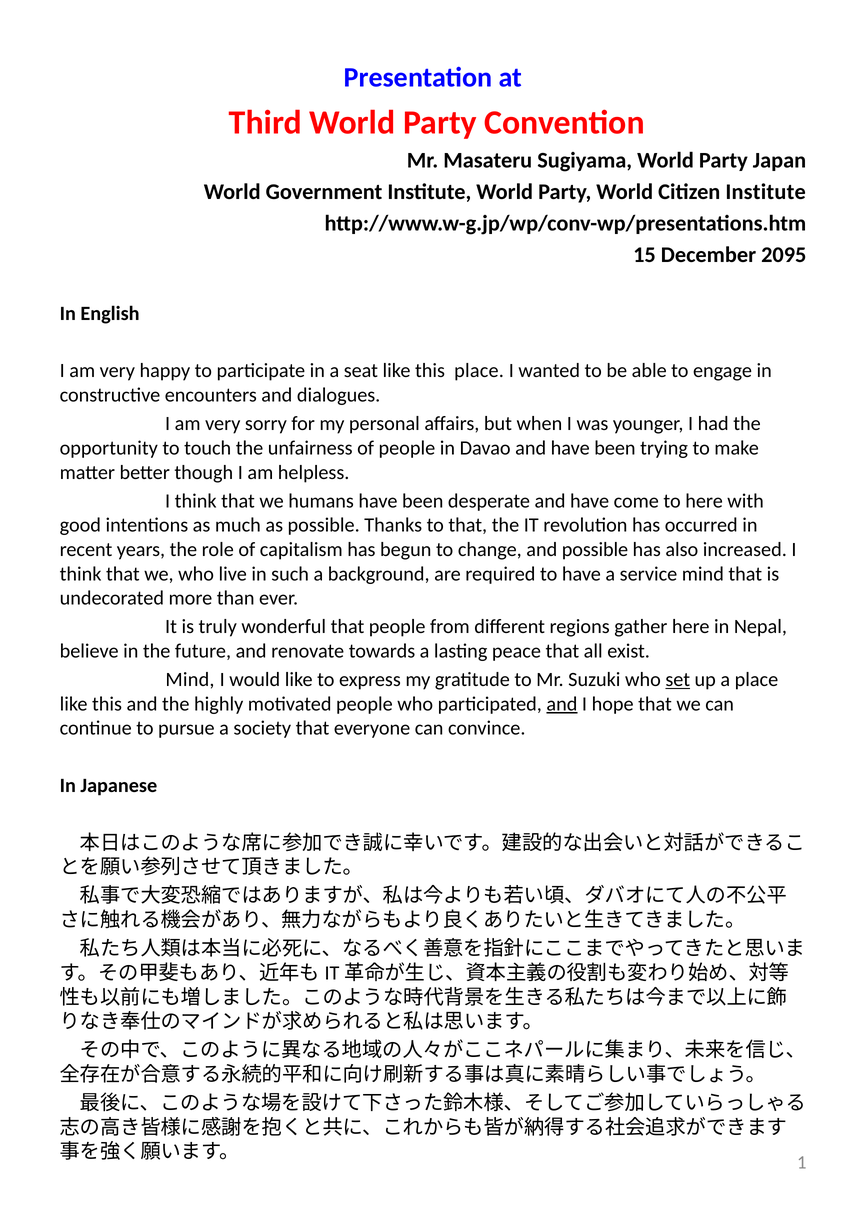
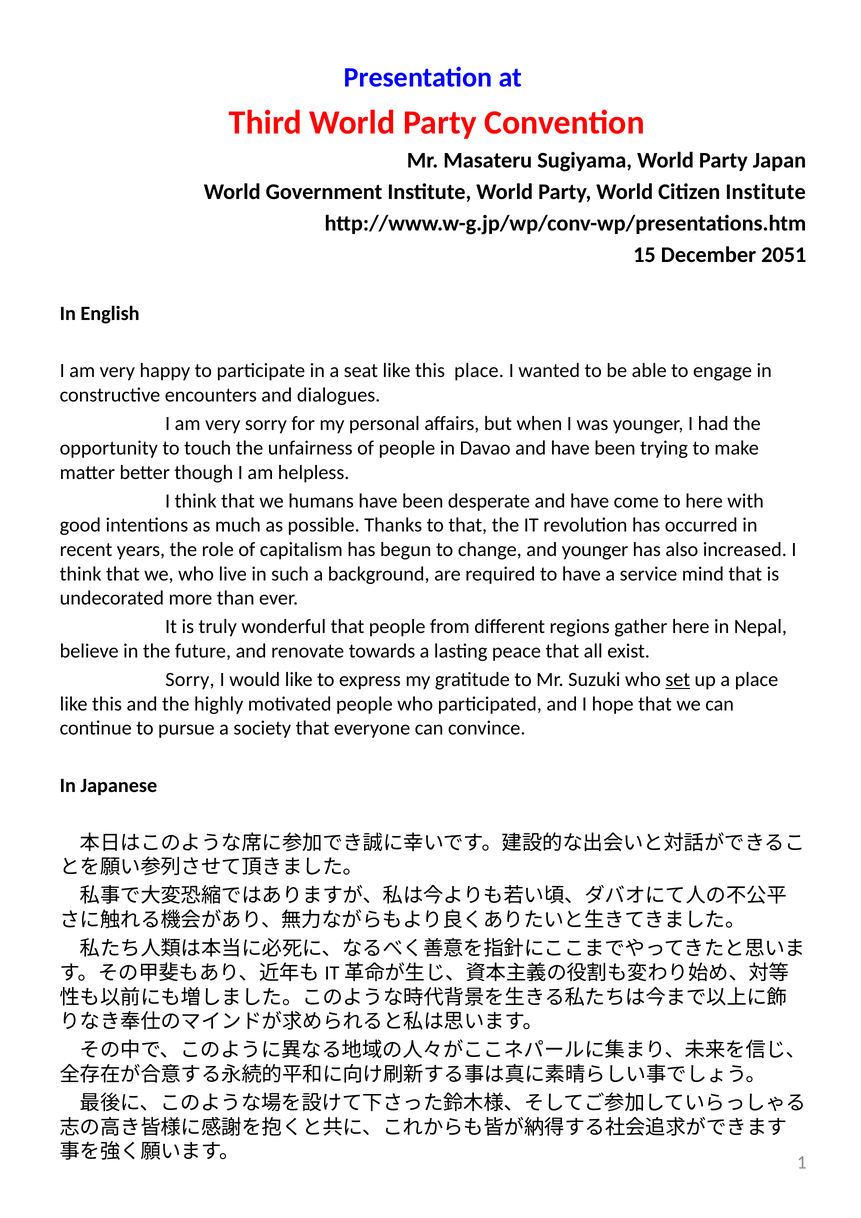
2095: 2095 -> 2051
and possible: possible -> younger
Mind at (190, 680): Mind -> Sorry
and at (562, 704) underline: present -> none
